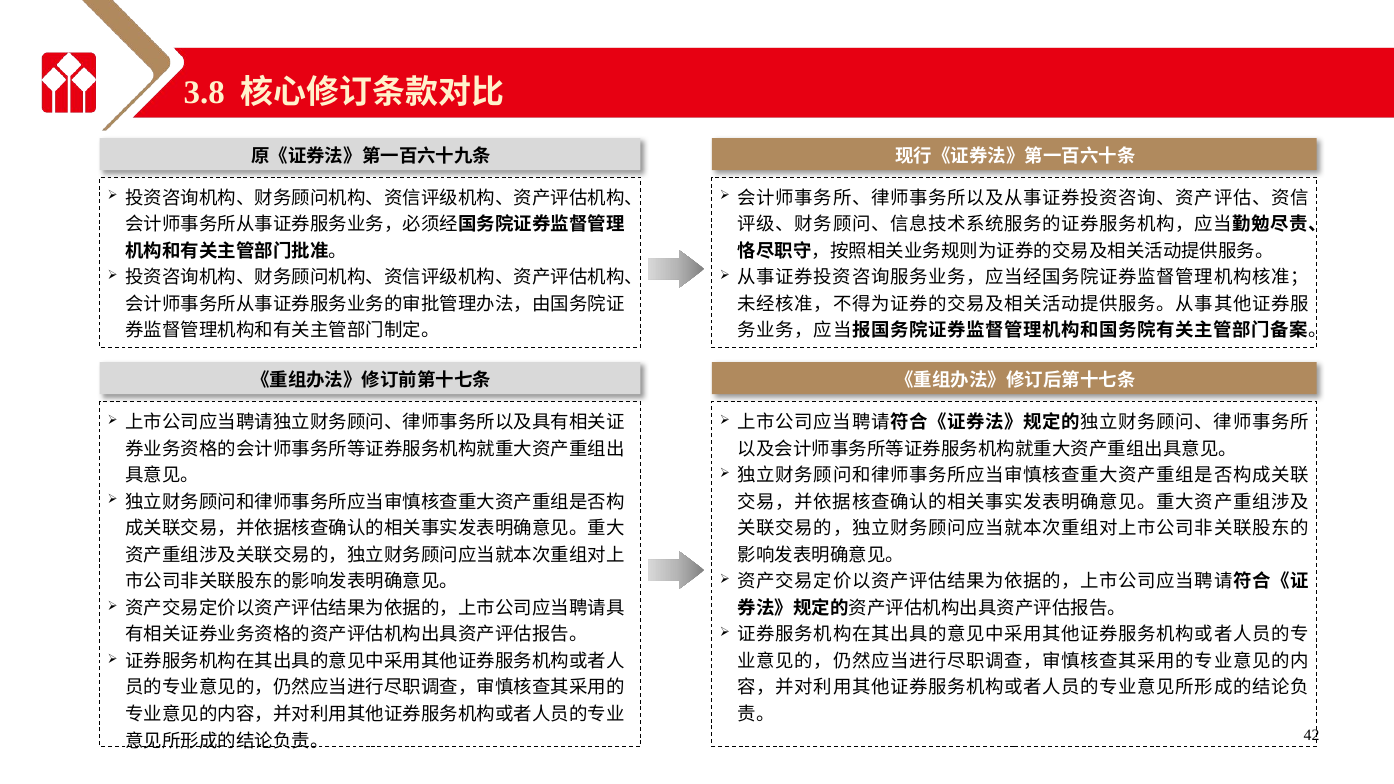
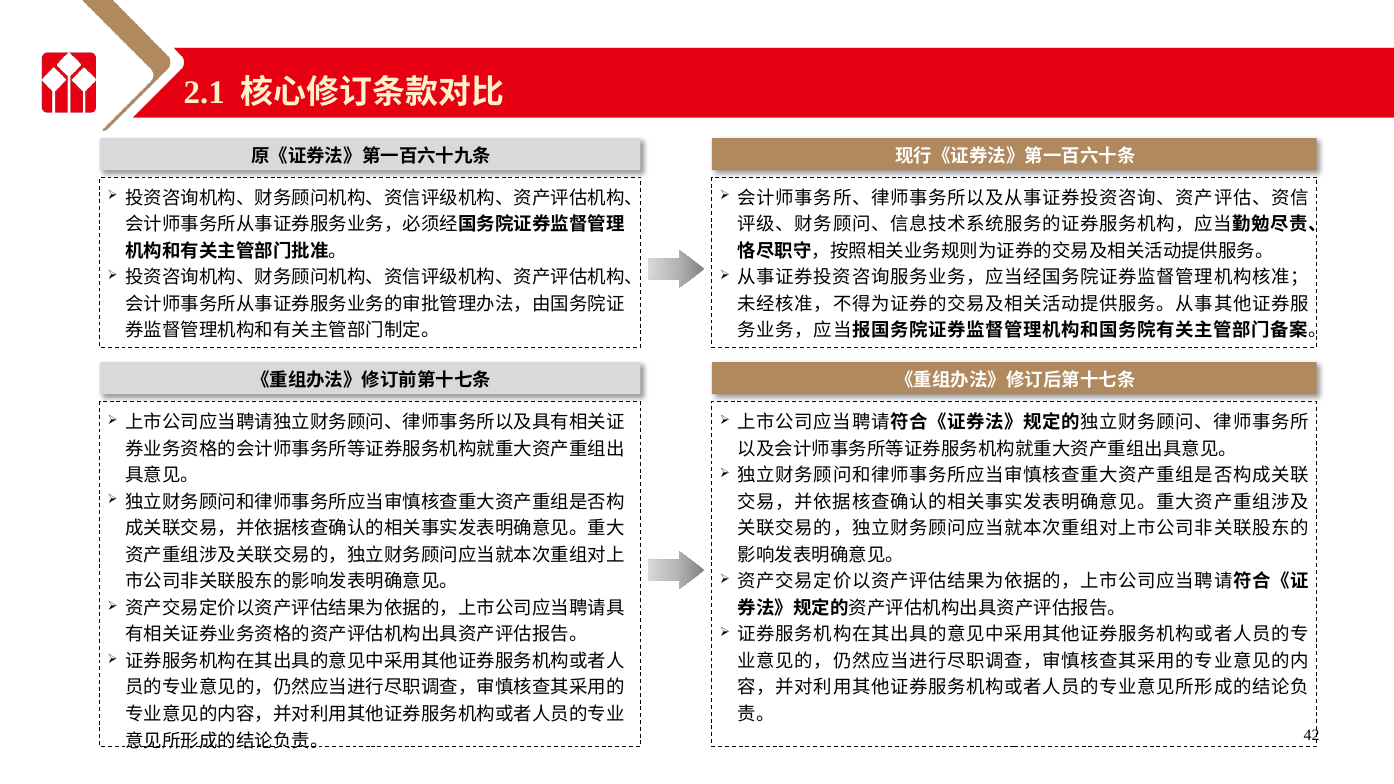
3.8: 3.8 -> 2.1
